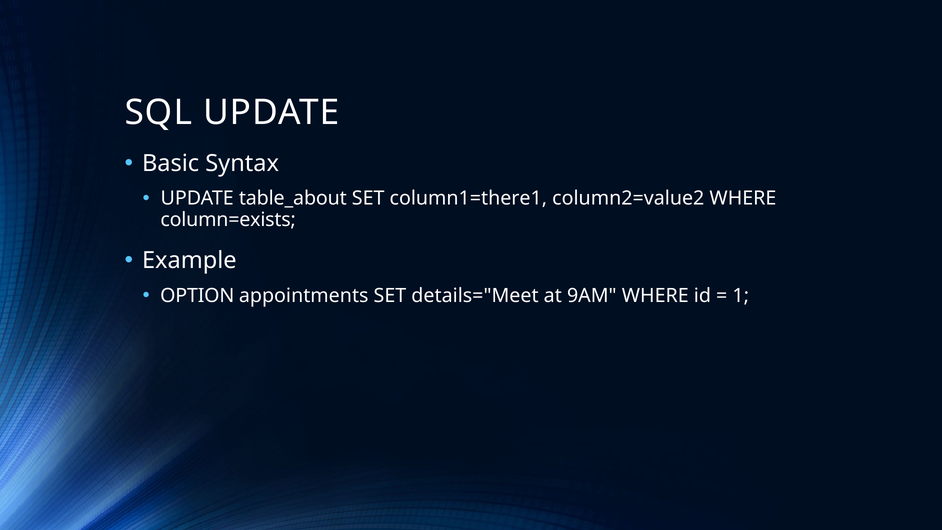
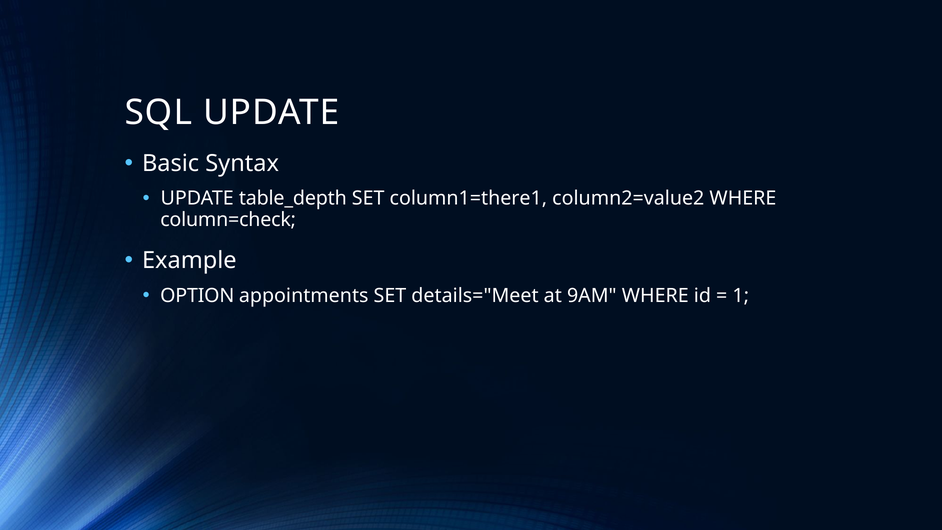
table_about: table_about -> table_depth
column=exists: column=exists -> column=check
